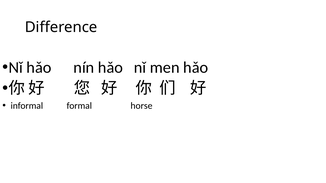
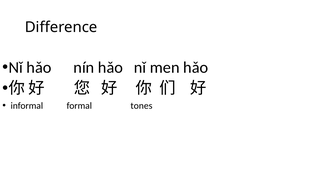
horse: horse -> tones
